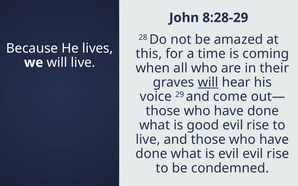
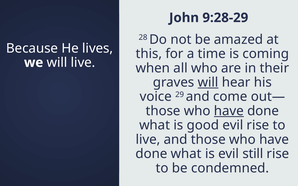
8:28-29: 8:28-29 -> 9:28-29
have at (229, 111) underline: none -> present
evil evil: evil -> still
